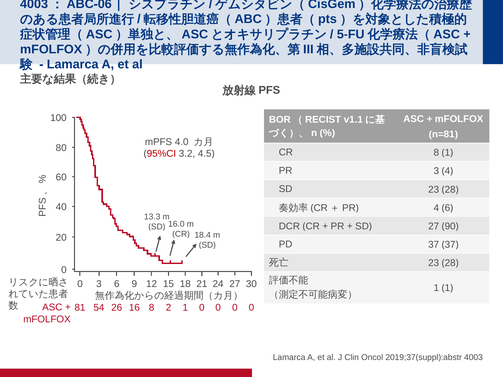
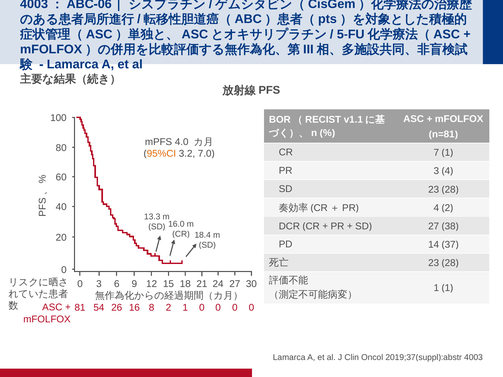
CR 8: 8 -> 7
95%CI colour: red -> orange
4.5: 4.5 -> 7.0
6 at (447, 208): 6 -> 2
90: 90 -> 38
PD 37: 37 -> 14
